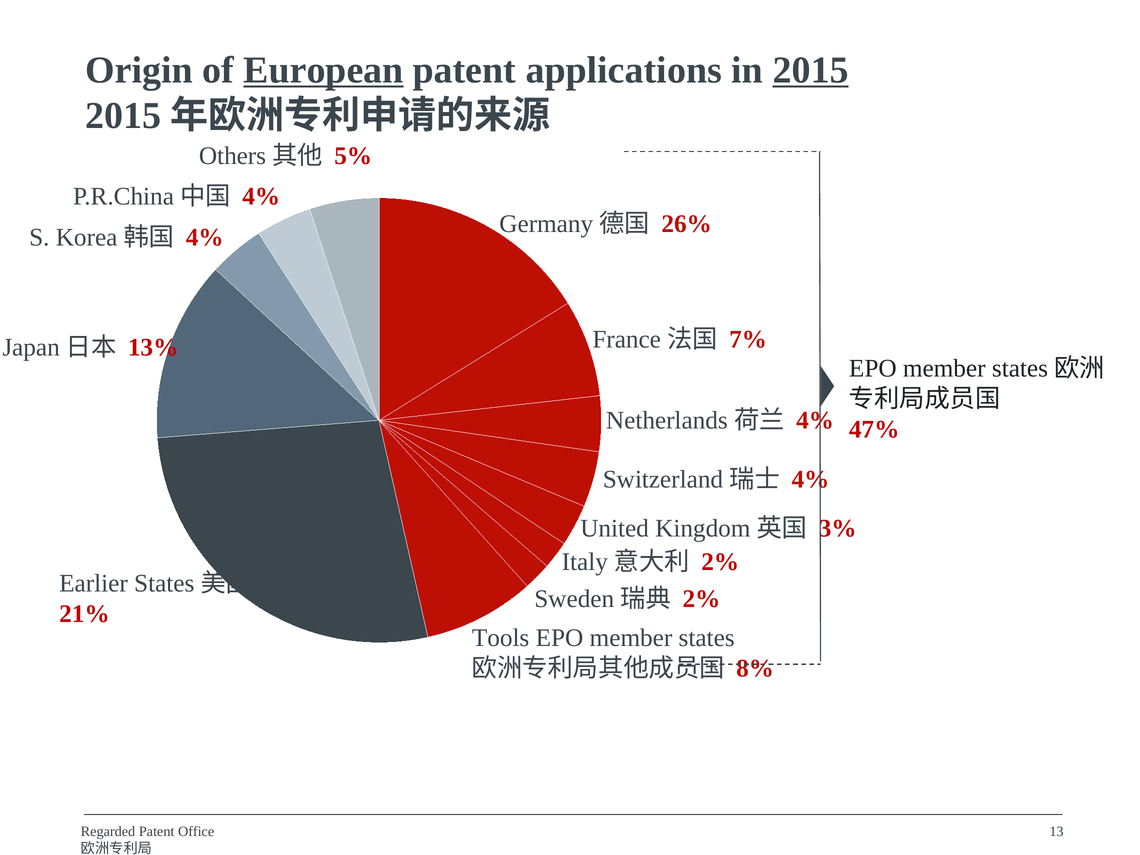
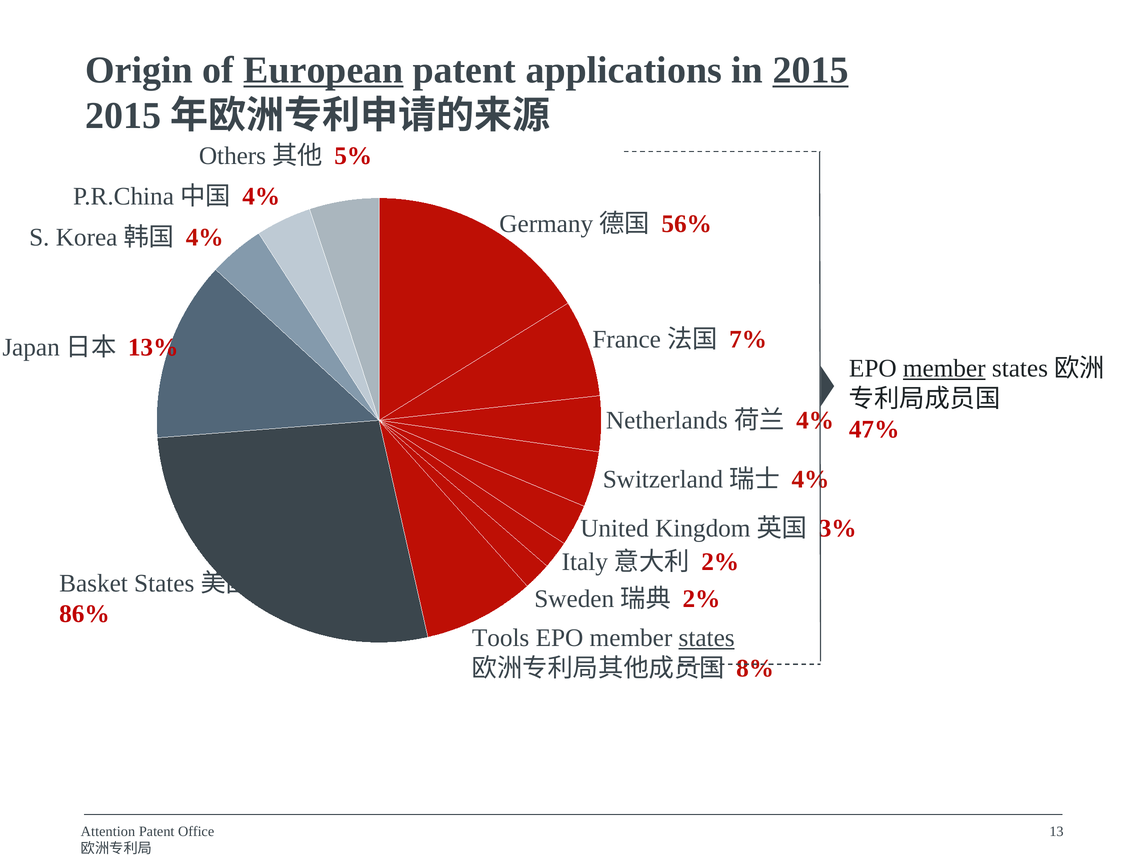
26%: 26% -> 56%
member at (944, 368) underline: none -> present
Earlier: Earlier -> Basket
21%: 21% -> 86%
states underline: none -> present
Regarded: Regarded -> Attention
